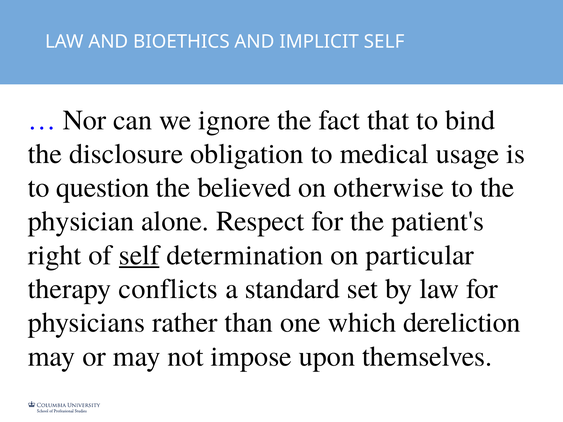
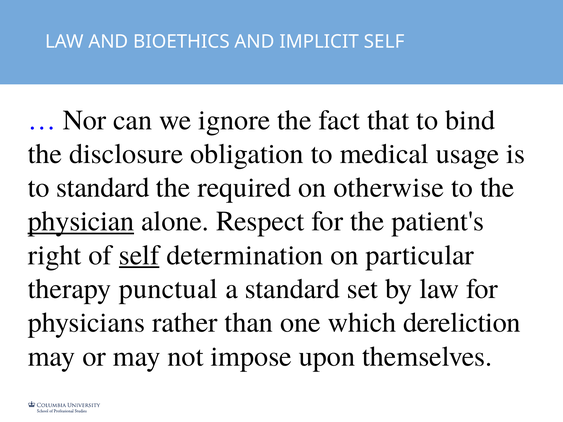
to question: question -> standard
believed: believed -> required
physician underline: none -> present
conflicts: conflicts -> punctual
